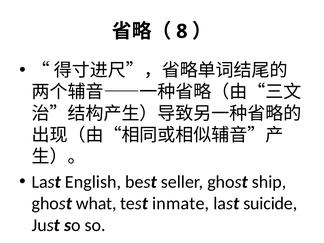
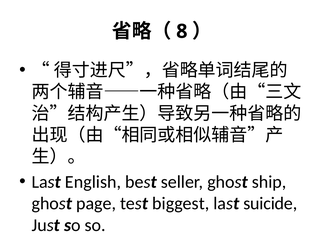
what: what -> page
inmate: inmate -> biggest
